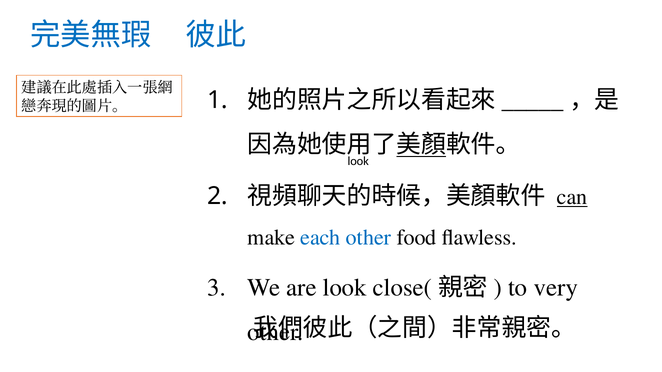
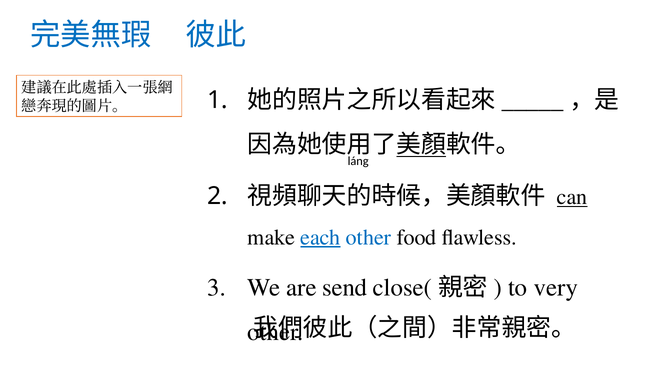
look at (358, 161): look -> láng
each underline: none -> present
are look: look -> send
